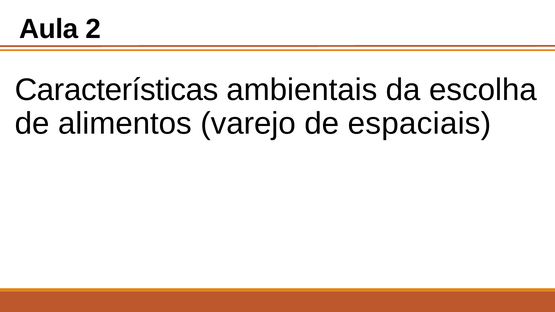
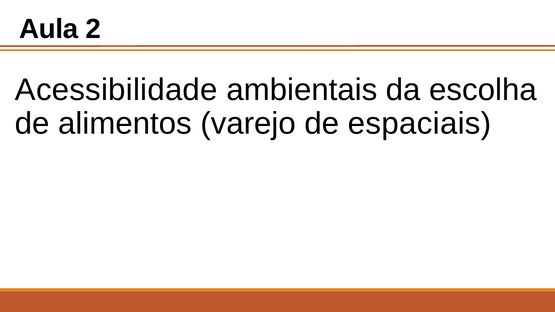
Características: Características -> Acessibilidade
